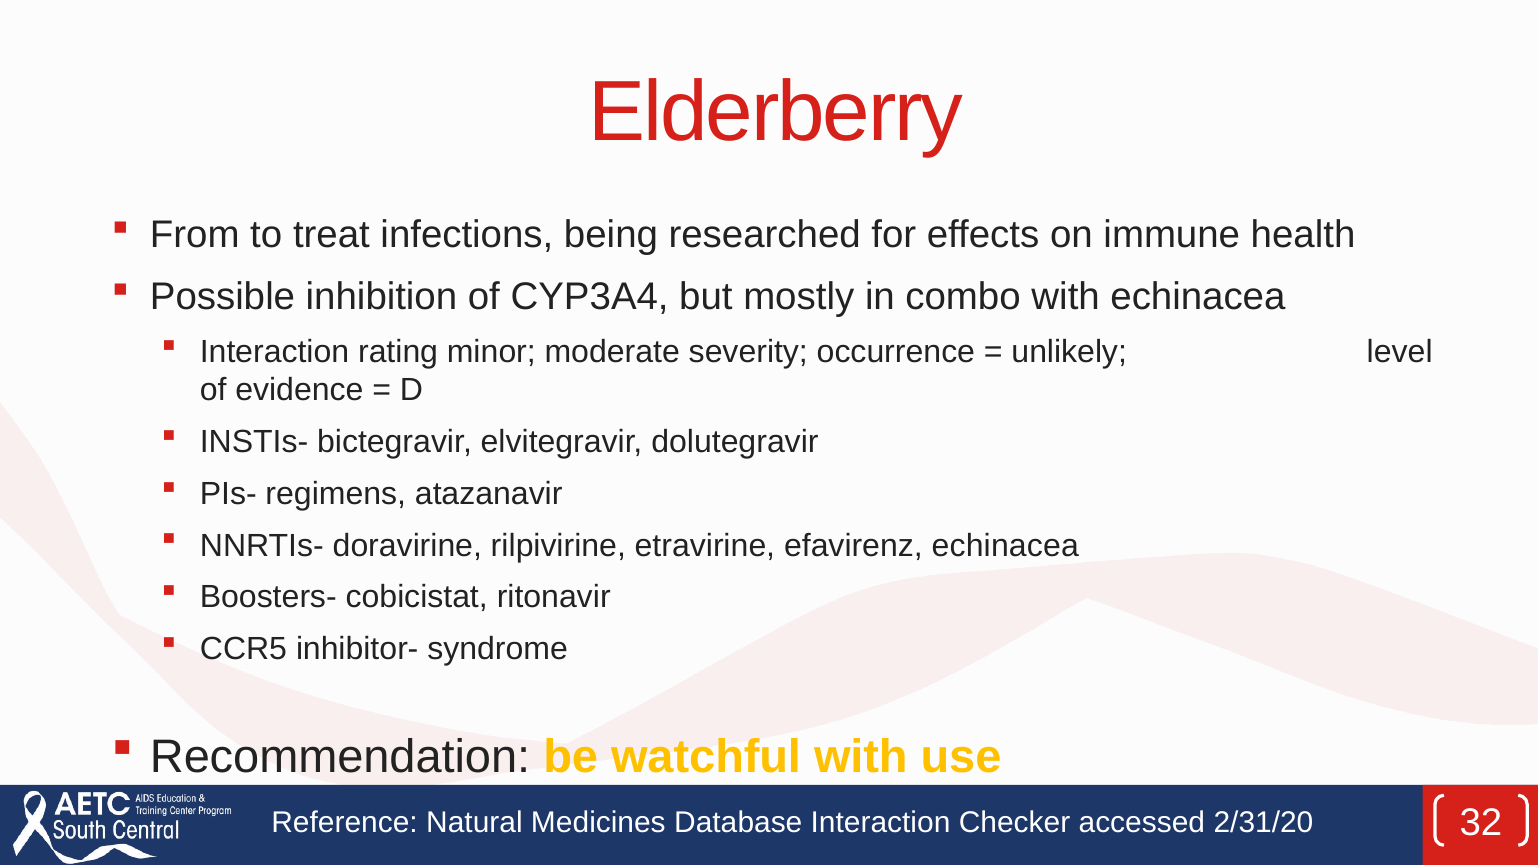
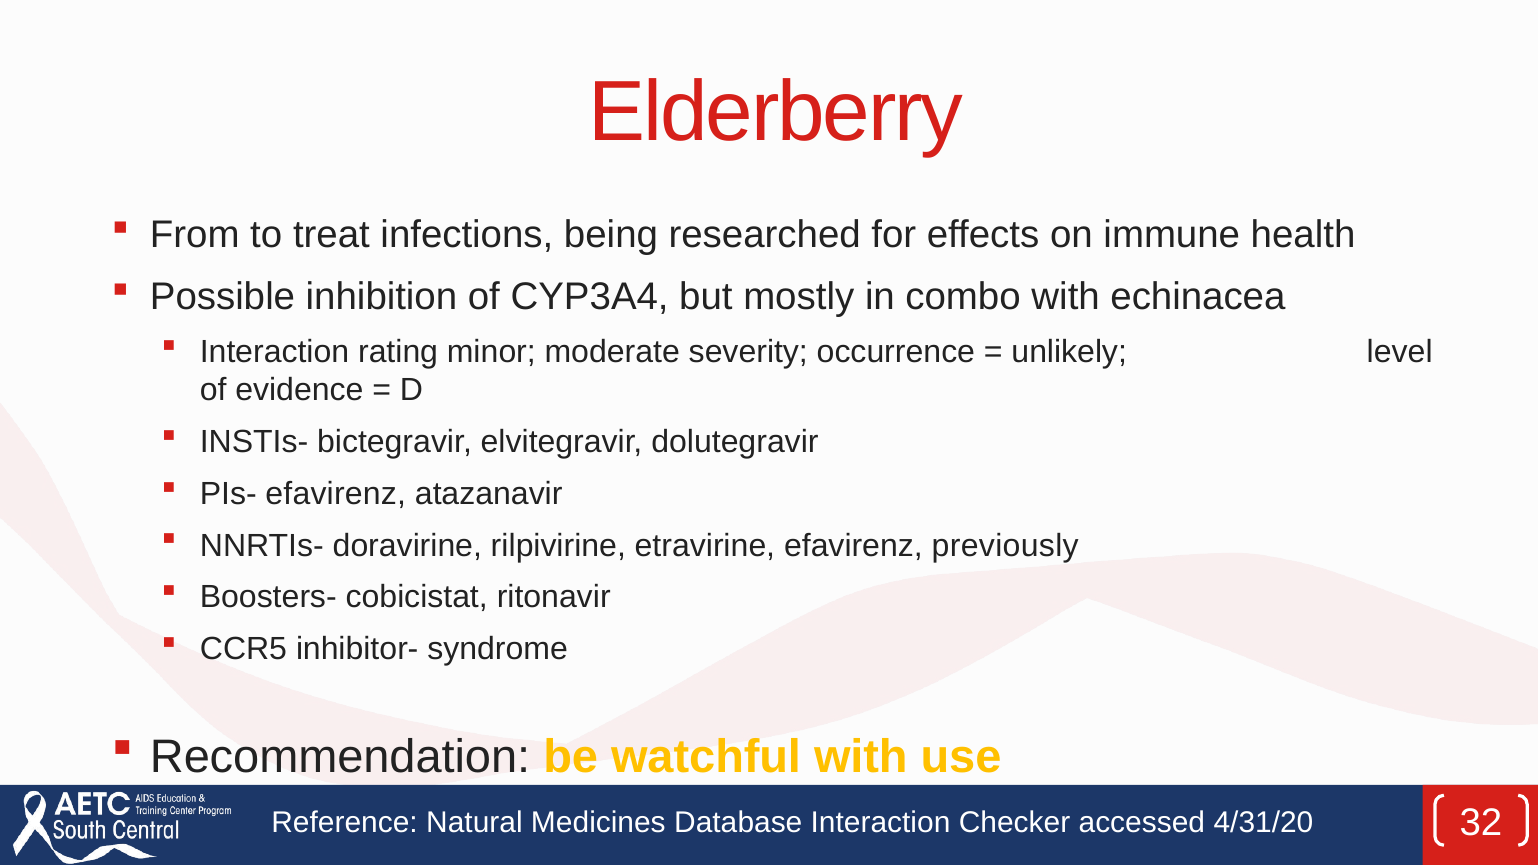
PIs- regimens: regimens -> efavirenz
efavirenz echinacea: echinacea -> previously
2/31/20: 2/31/20 -> 4/31/20
